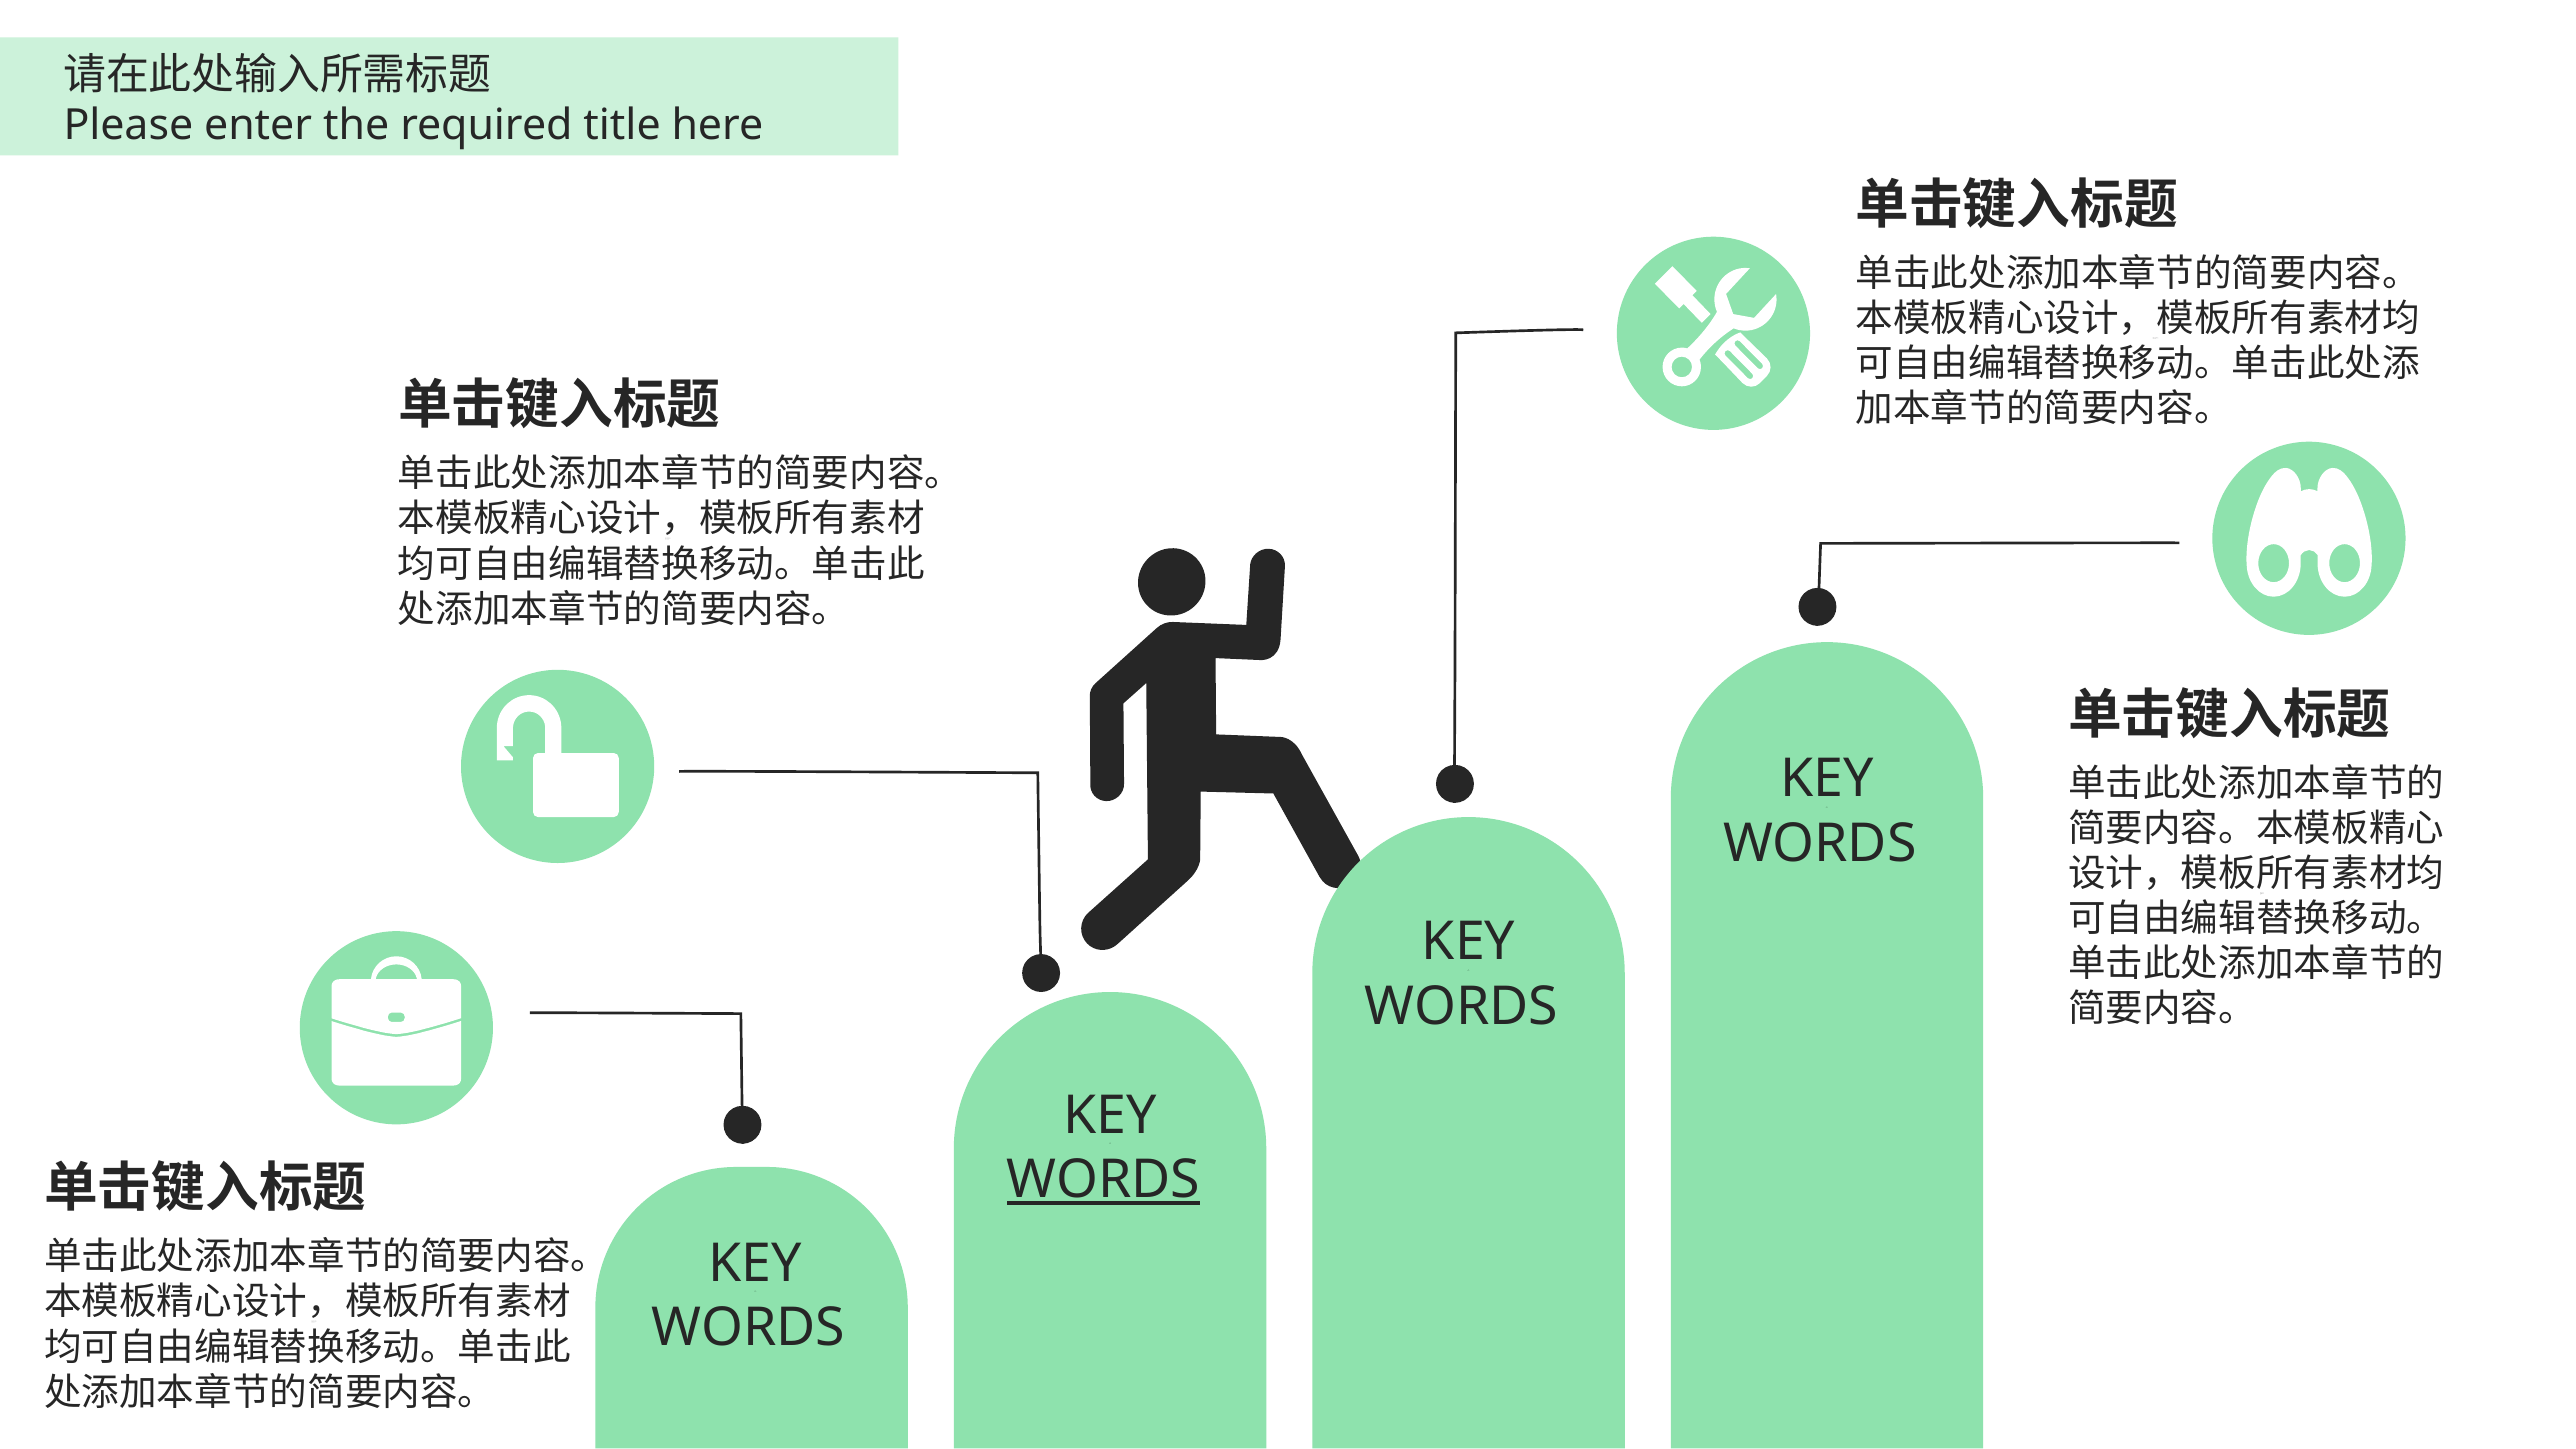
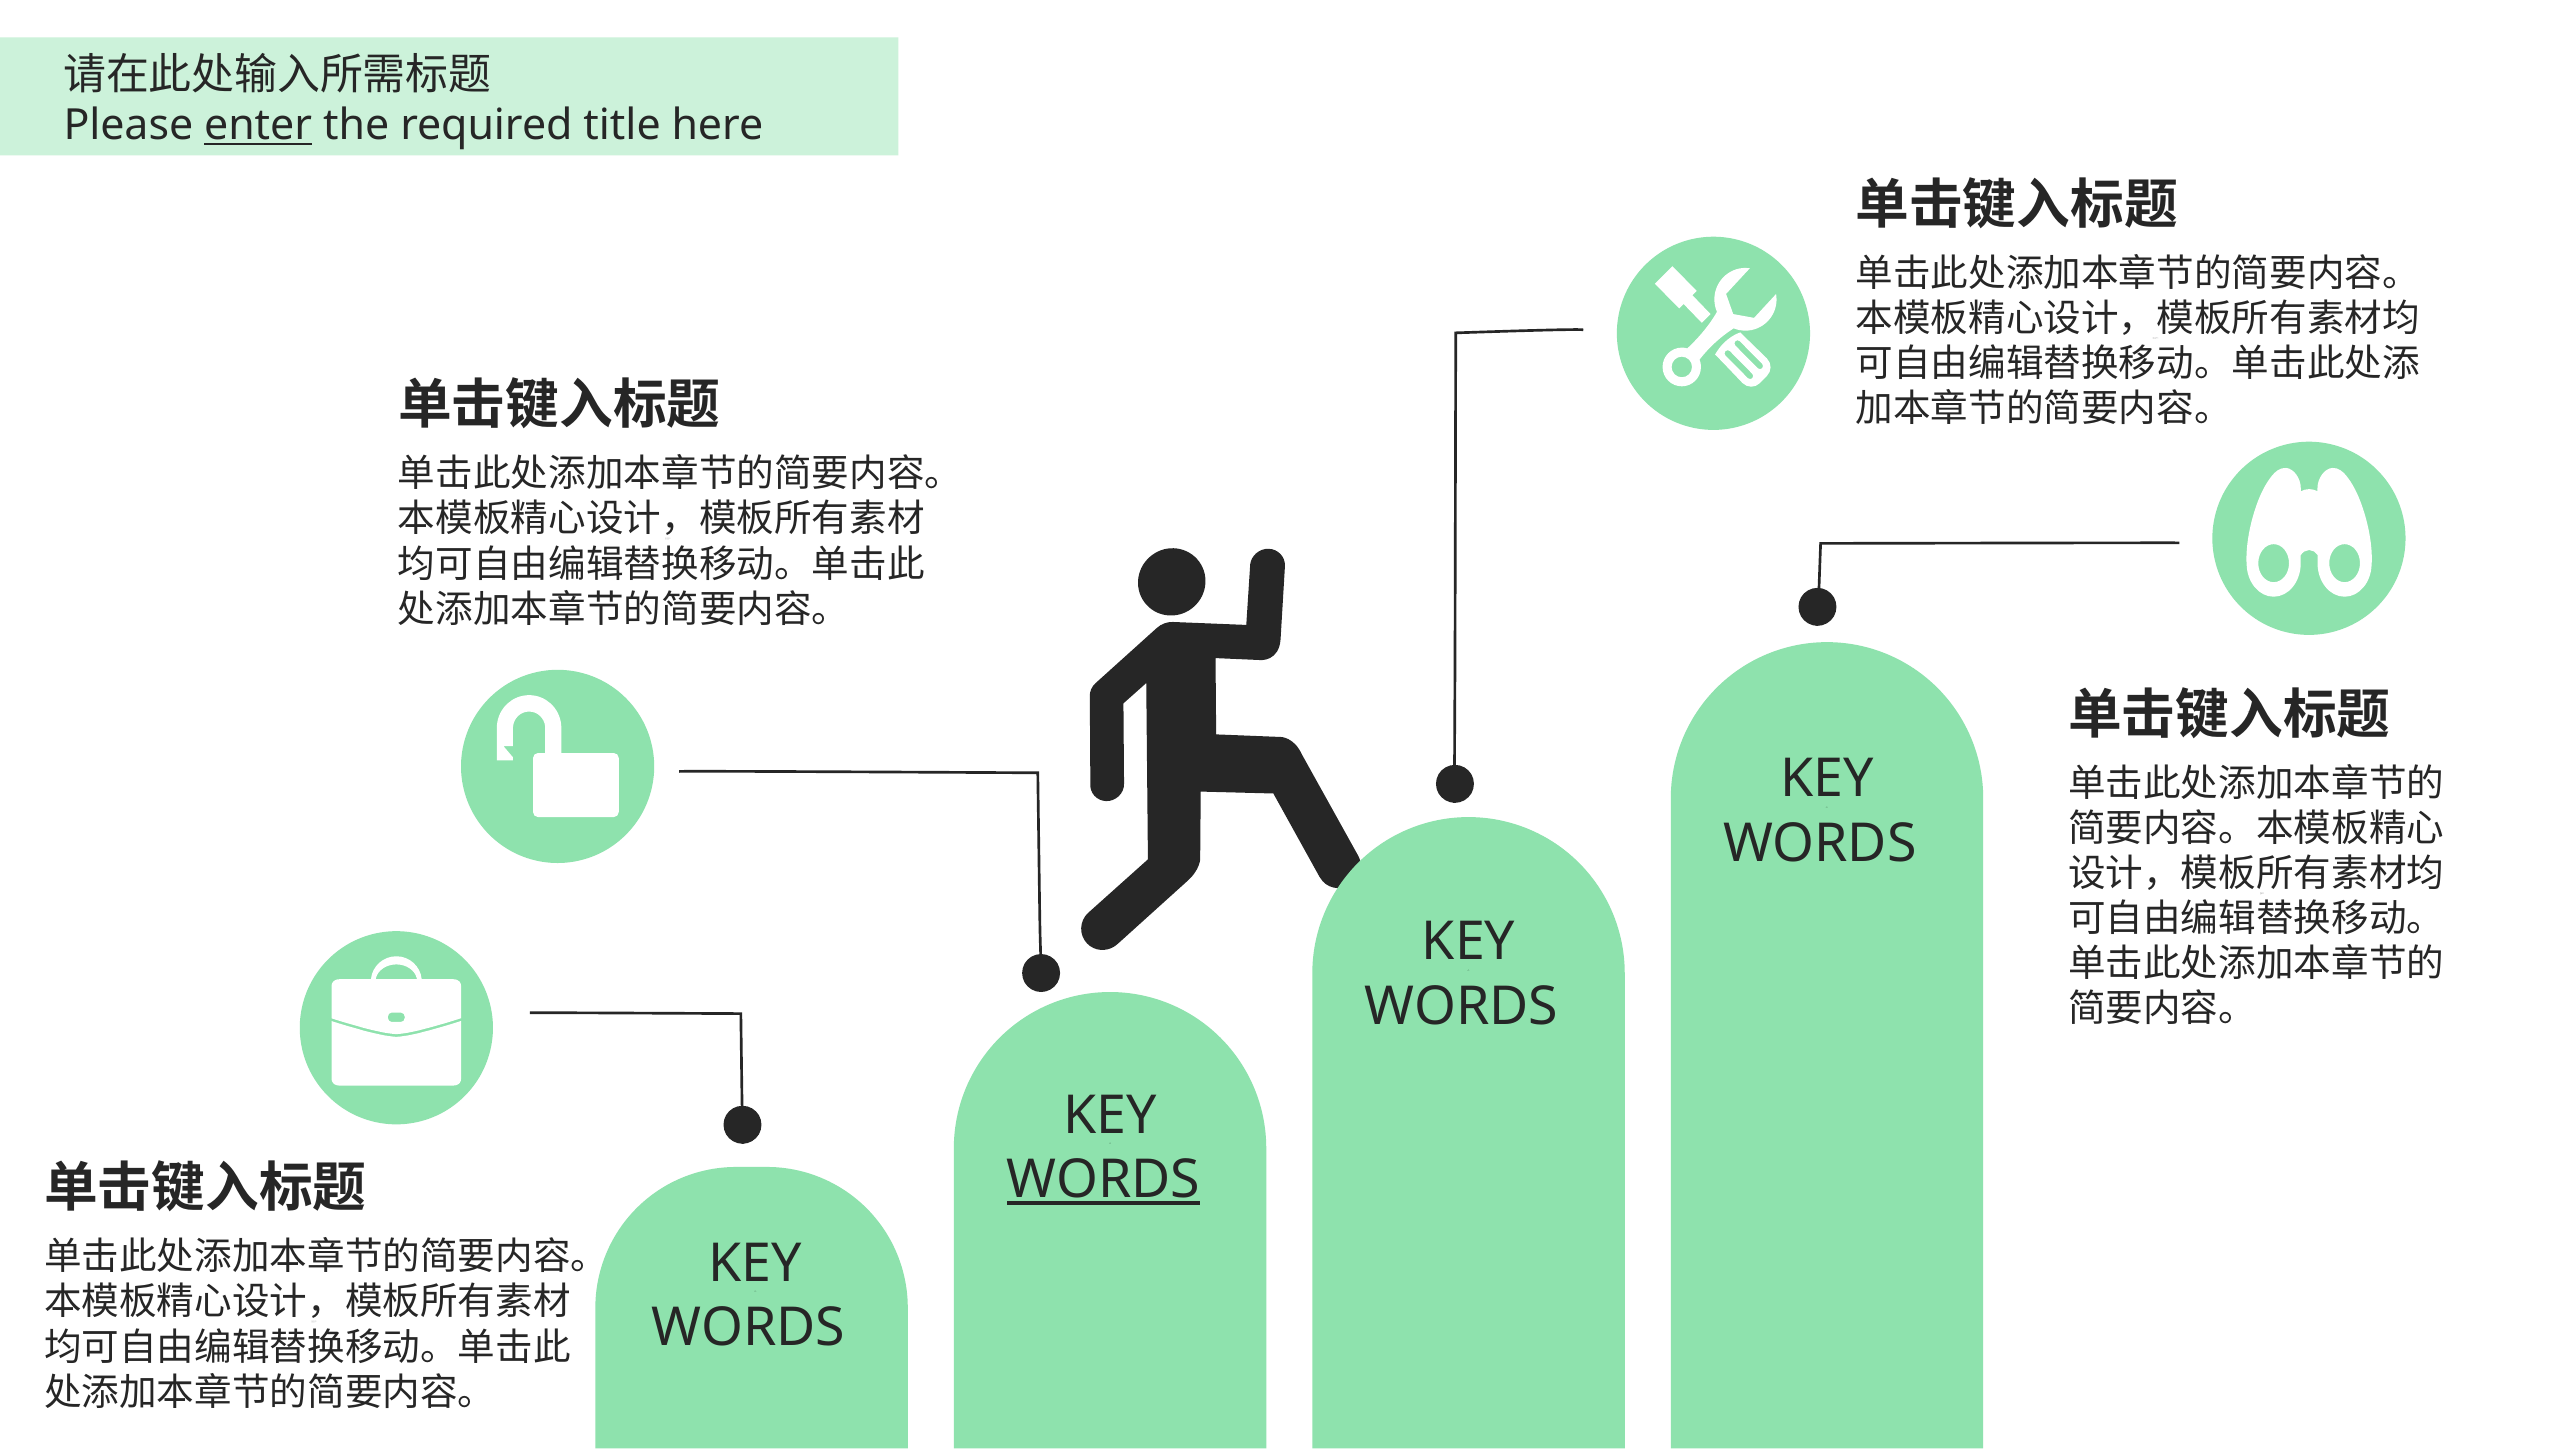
enter underline: none -> present
